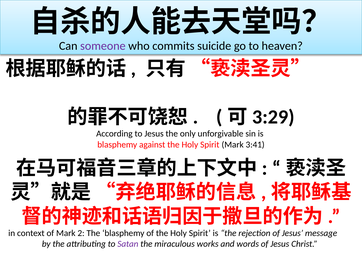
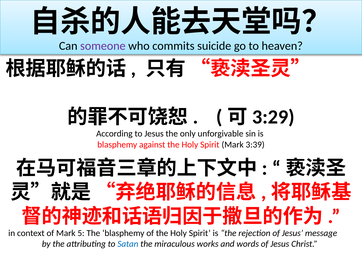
3:41: 3:41 -> 3:39
2: 2 -> 5
Satan colour: purple -> blue
